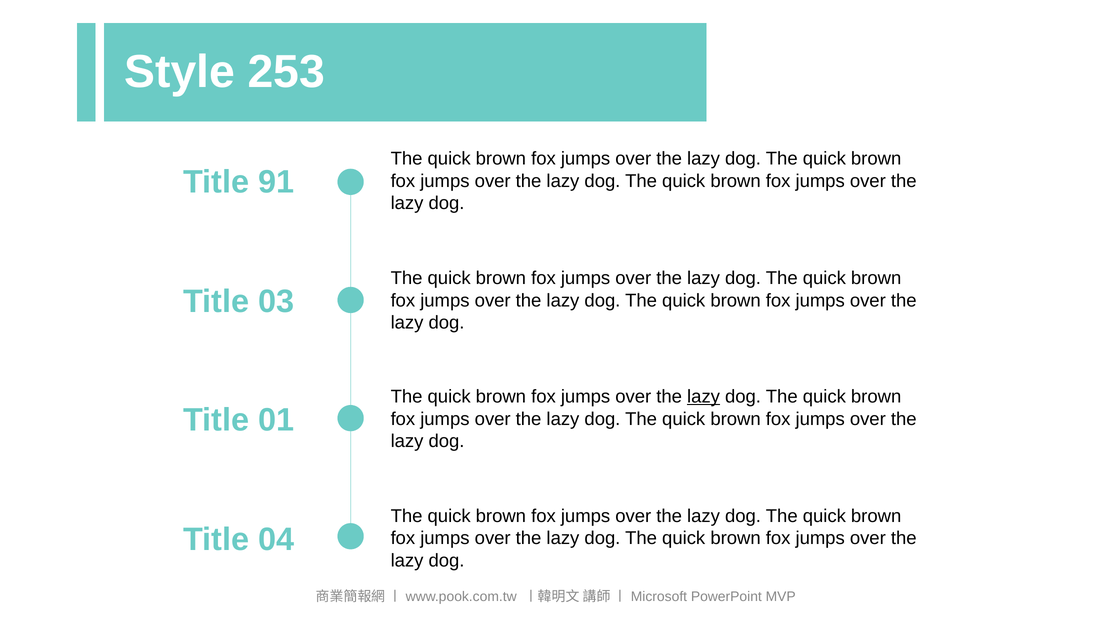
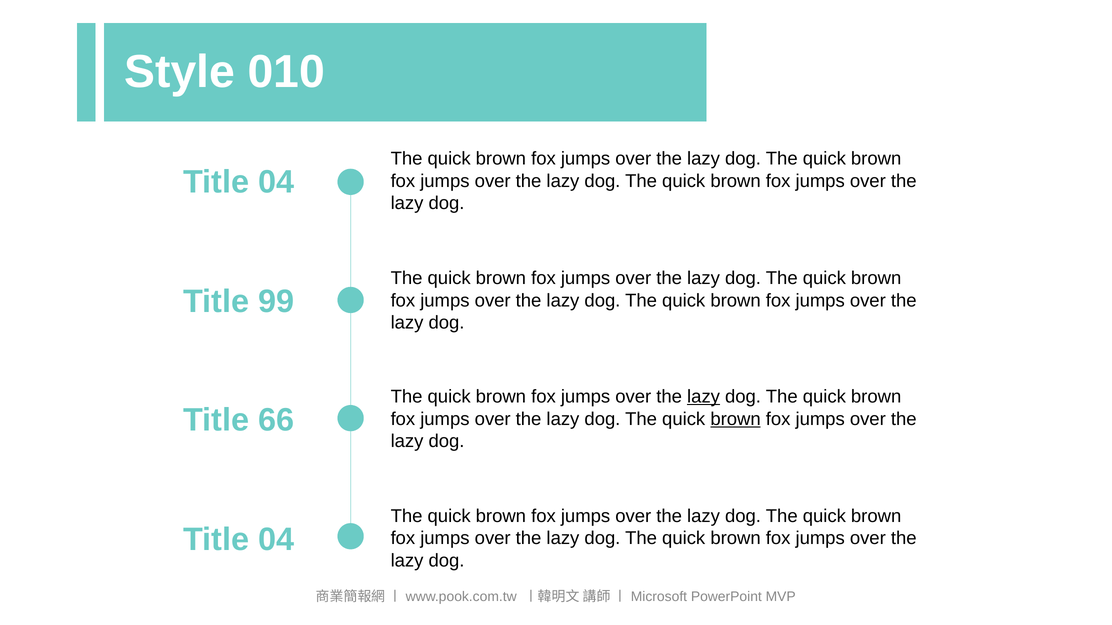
253: 253 -> 010
91 at (276, 182): 91 -> 04
03: 03 -> 99
01: 01 -> 66
brown at (736, 419) underline: none -> present
